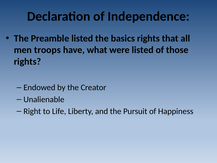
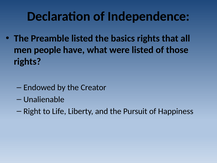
troops: troops -> people
